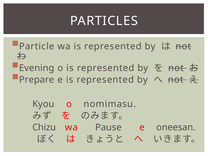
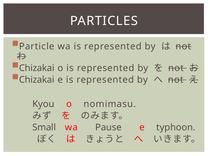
Evening at (37, 68): Evening -> Chizakai
Prepare at (37, 80): Prepare -> Chizakai
Chizu: Chizu -> Small
oneesan: oneesan -> typhoon
